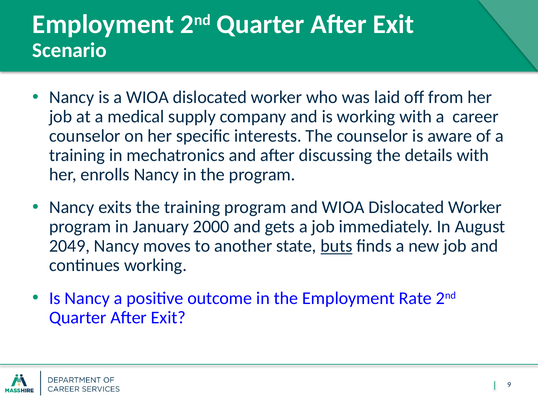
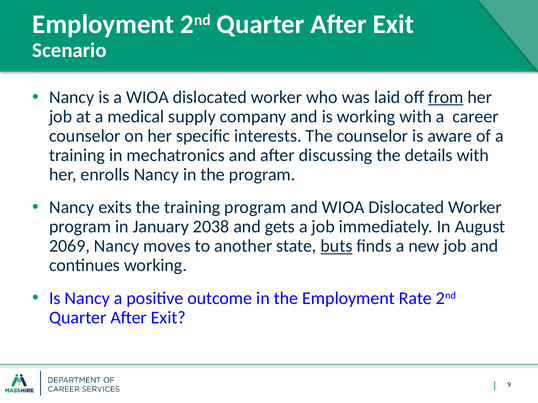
from underline: none -> present
2000: 2000 -> 2038
2049: 2049 -> 2069
